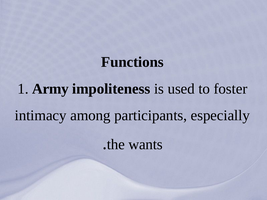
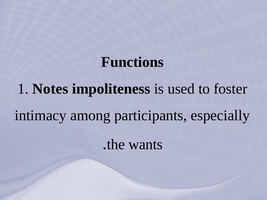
Army: Army -> Notes
